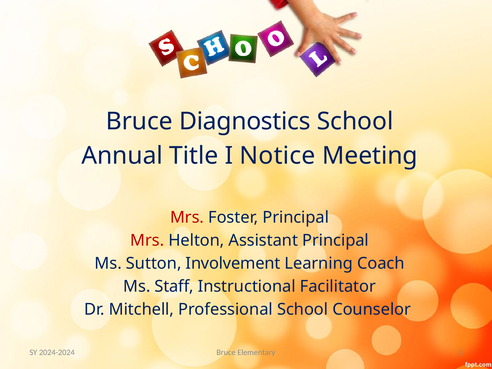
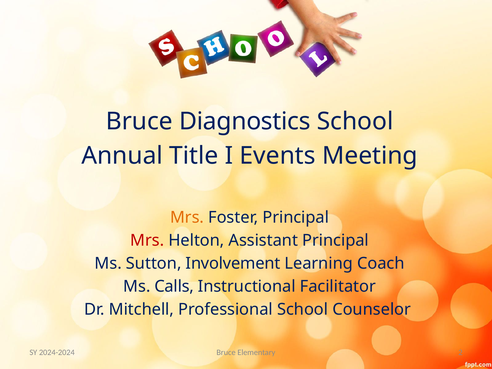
Notice: Notice -> Events
Mrs at (187, 217) colour: red -> orange
Staff: Staff -> Calls
